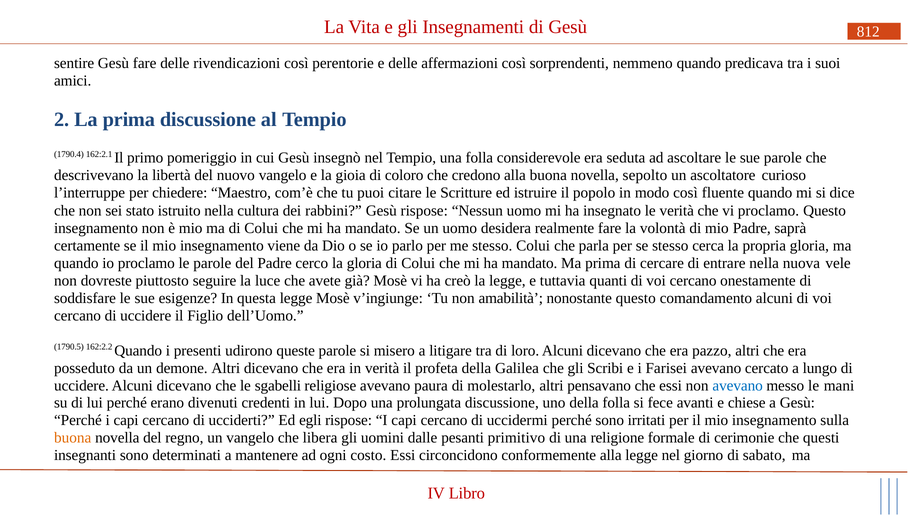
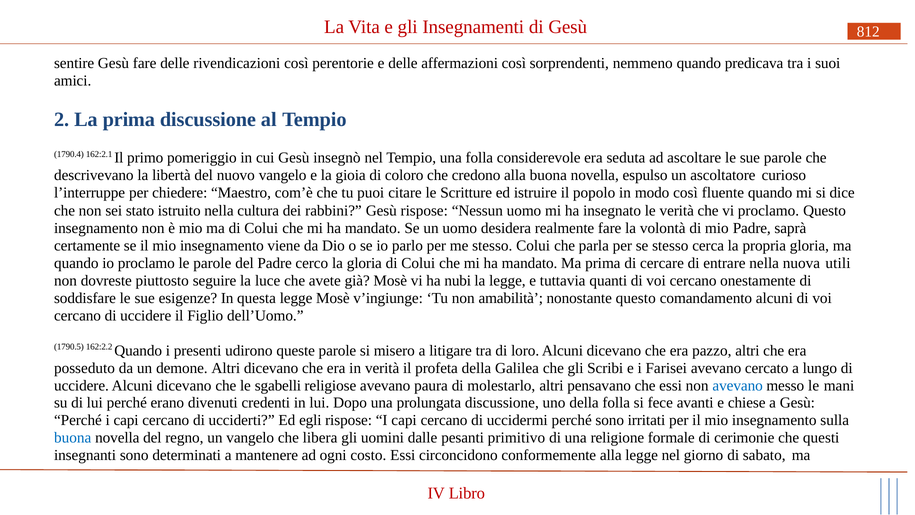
sepolto: sepolto -> espulso
vele: vele -> utili
creò: creò -> nubi
buona at (73, 438) colour: orange -> blue
